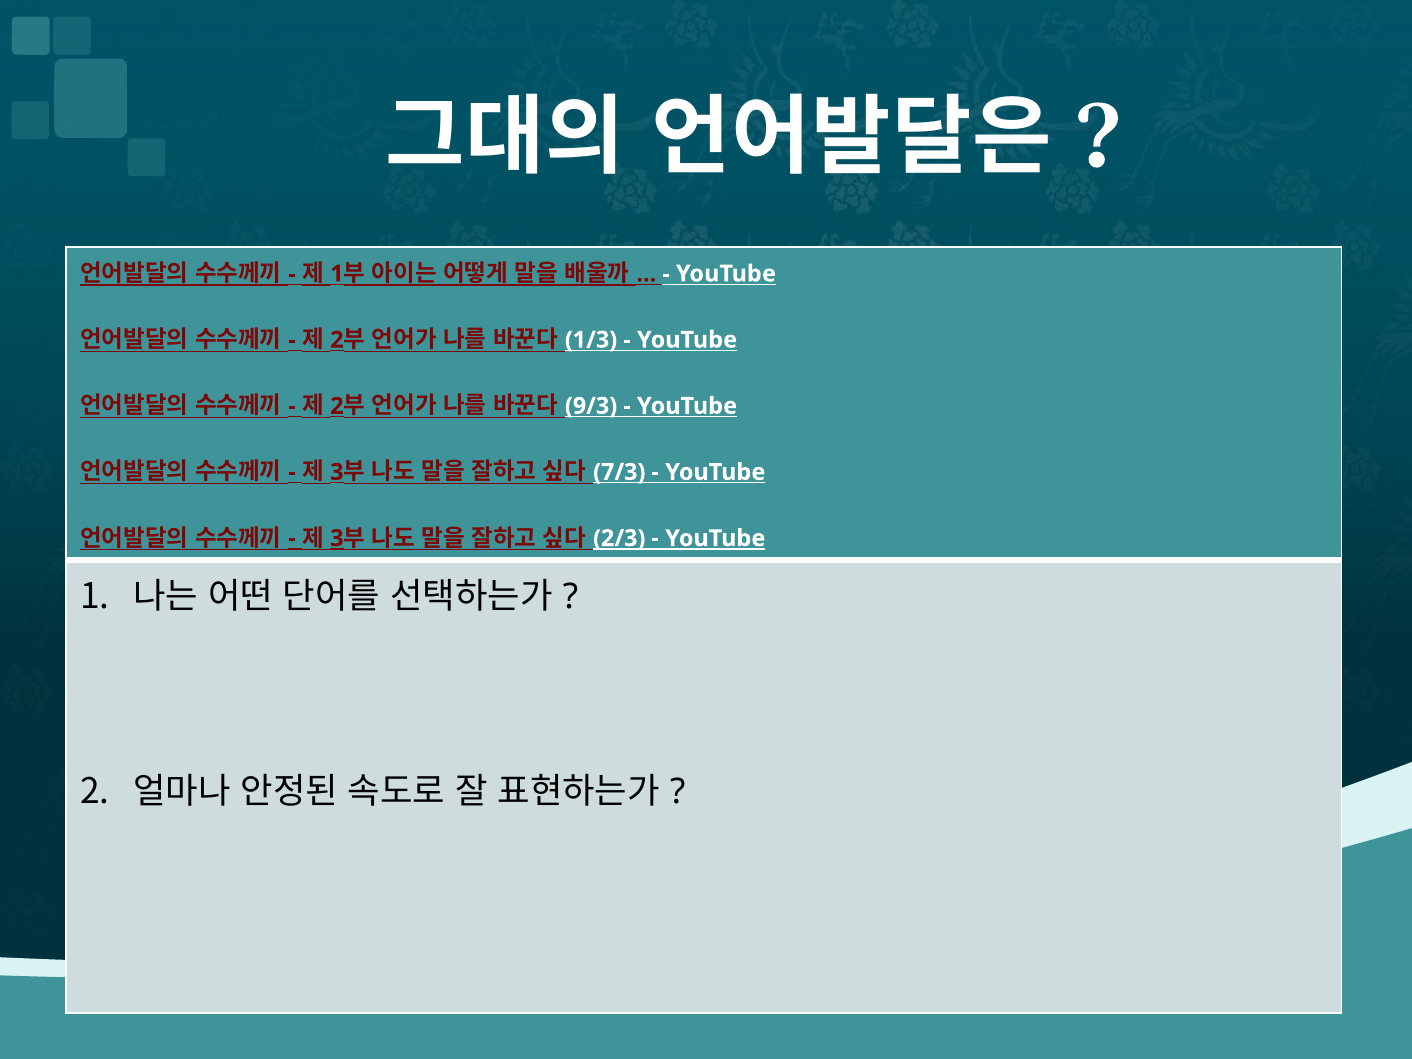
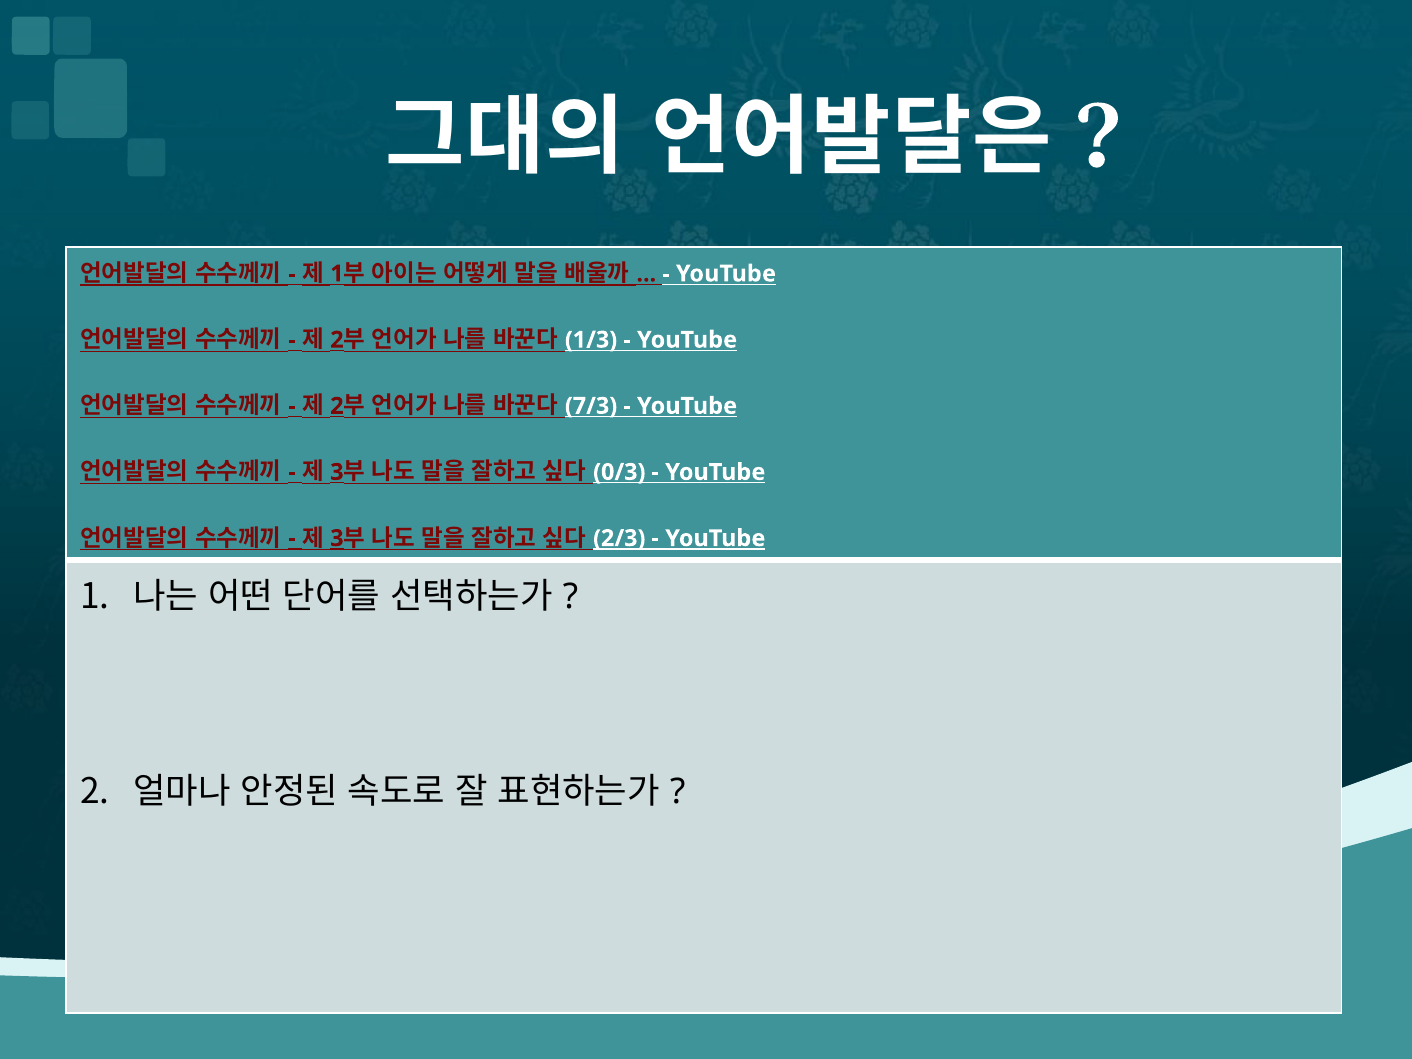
9/3: 9/3 -> 7/3
7/3: 7/3 -> 0/3
